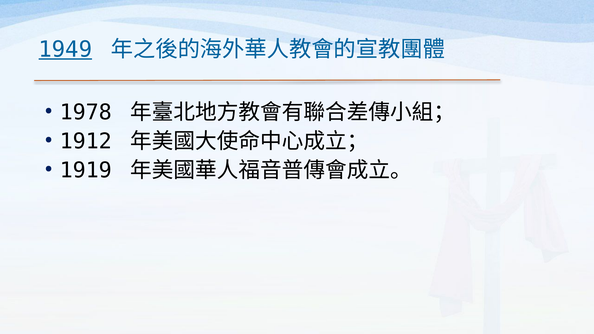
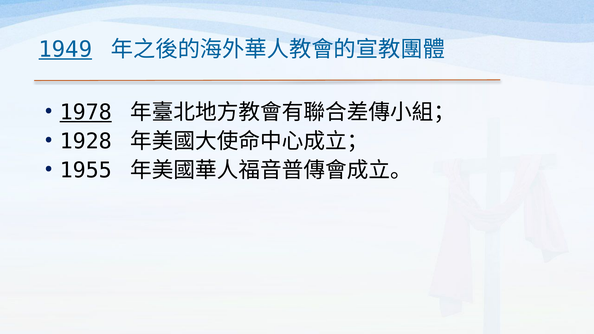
1978 underline: none -> present
1912: 1912 -> 1928
1919: 1919 -> 1955
